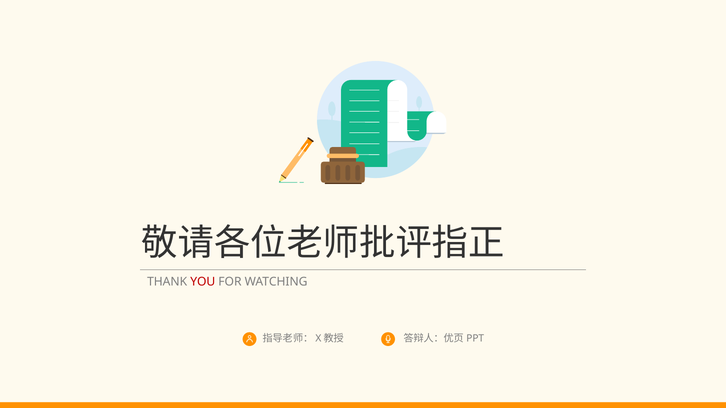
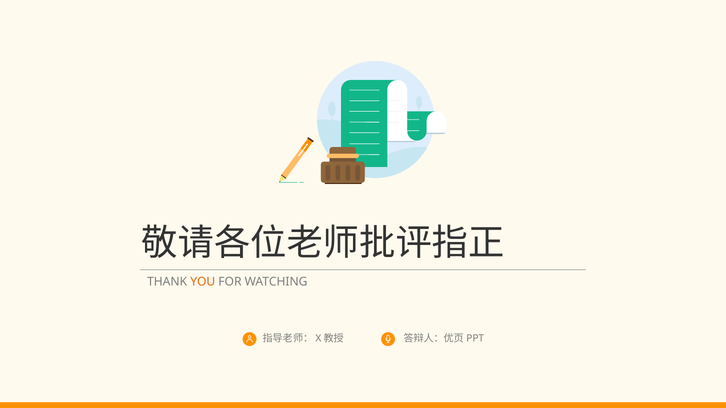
YOU colour: red -> orange
